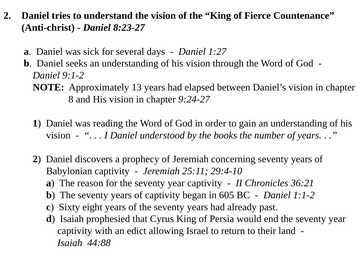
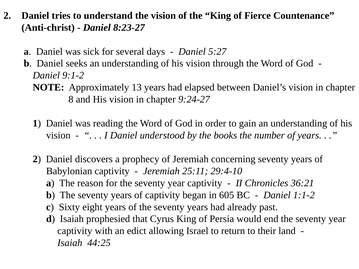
1:27: 1:27 -> 5:27
44:88: 44:88 -> 44:25
